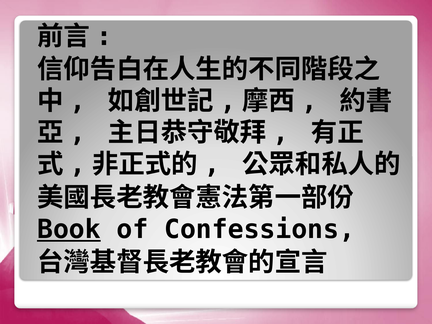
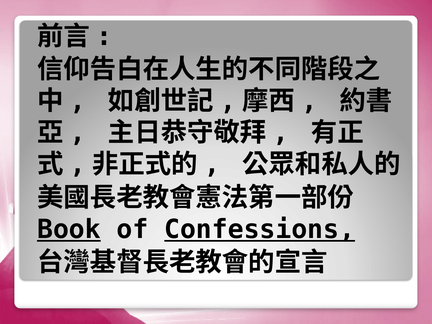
Confessions underline: none -> present
